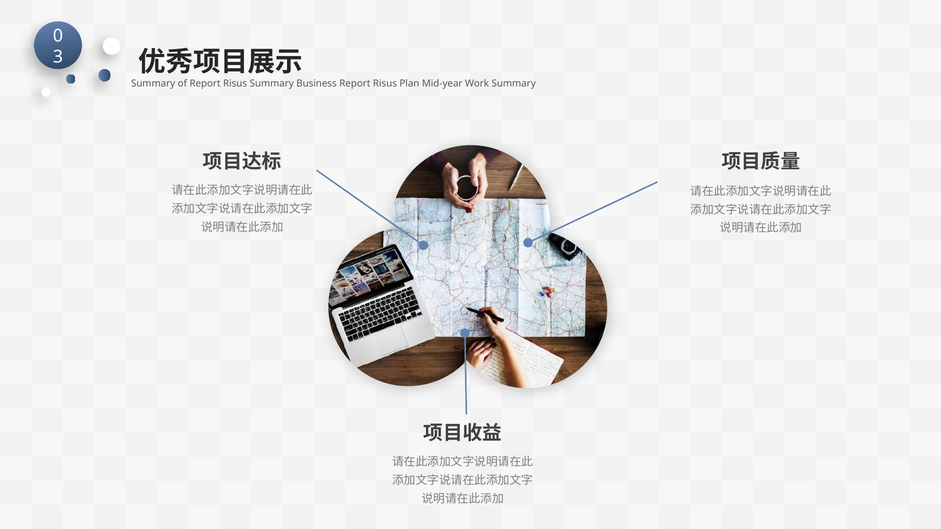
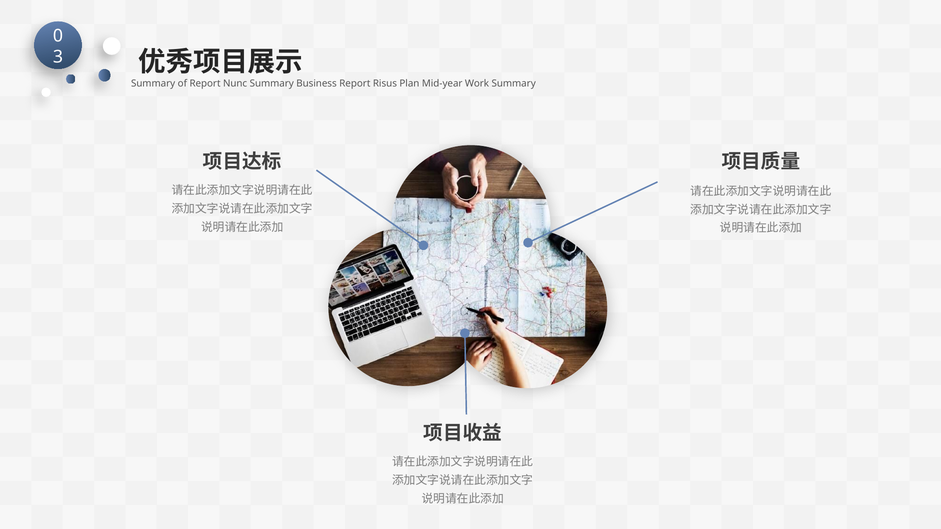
of Report Risus: Risus -> Nunc
